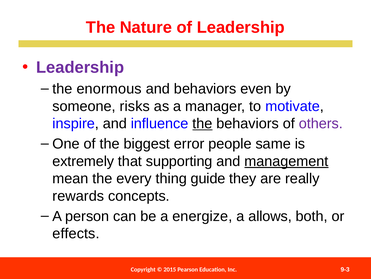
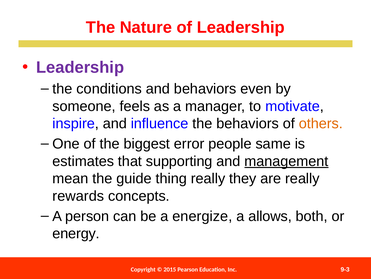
enormous: enormous -> conditions
risks: risks -> feels
the at (202, 123) underline: present -> none
others colour: purple -> orange
extremely: extremely -> estimates
every: every -> guide
thing guide: guide -> really
effects: effects -> energy
